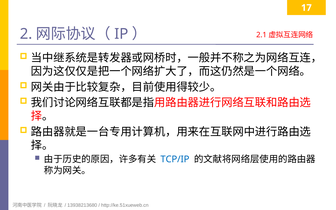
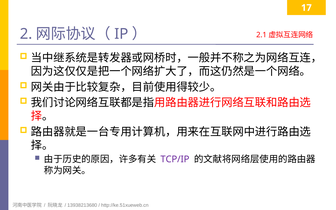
TCP/IP colour: blue -> purple
